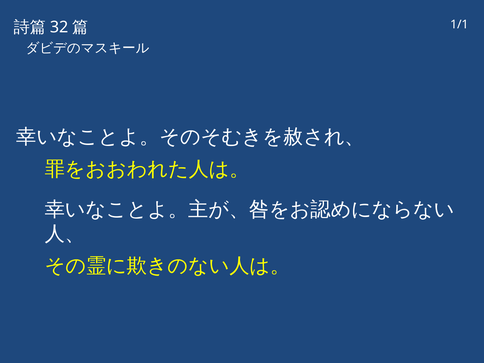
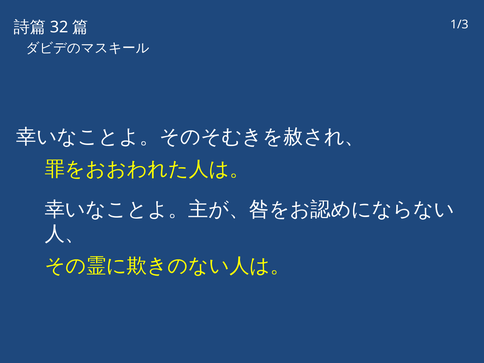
1/1: 1/1 -> 1/3
